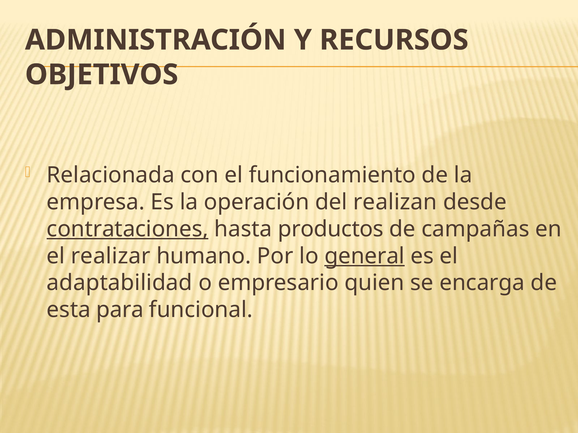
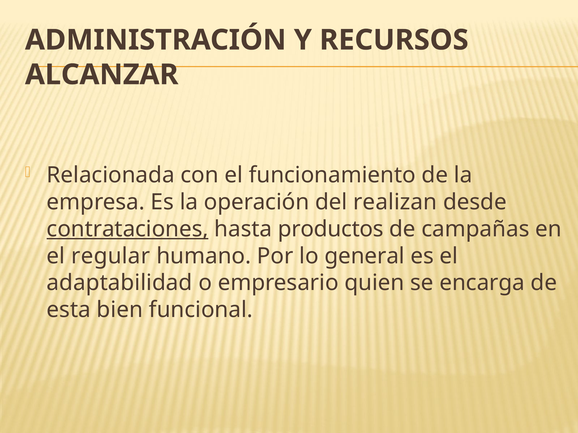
OBJETIVOS: OBJETIVOS -> ALCANZAR
realizar: realizar -> regular
general underline: present -> none
para: para -> bien
